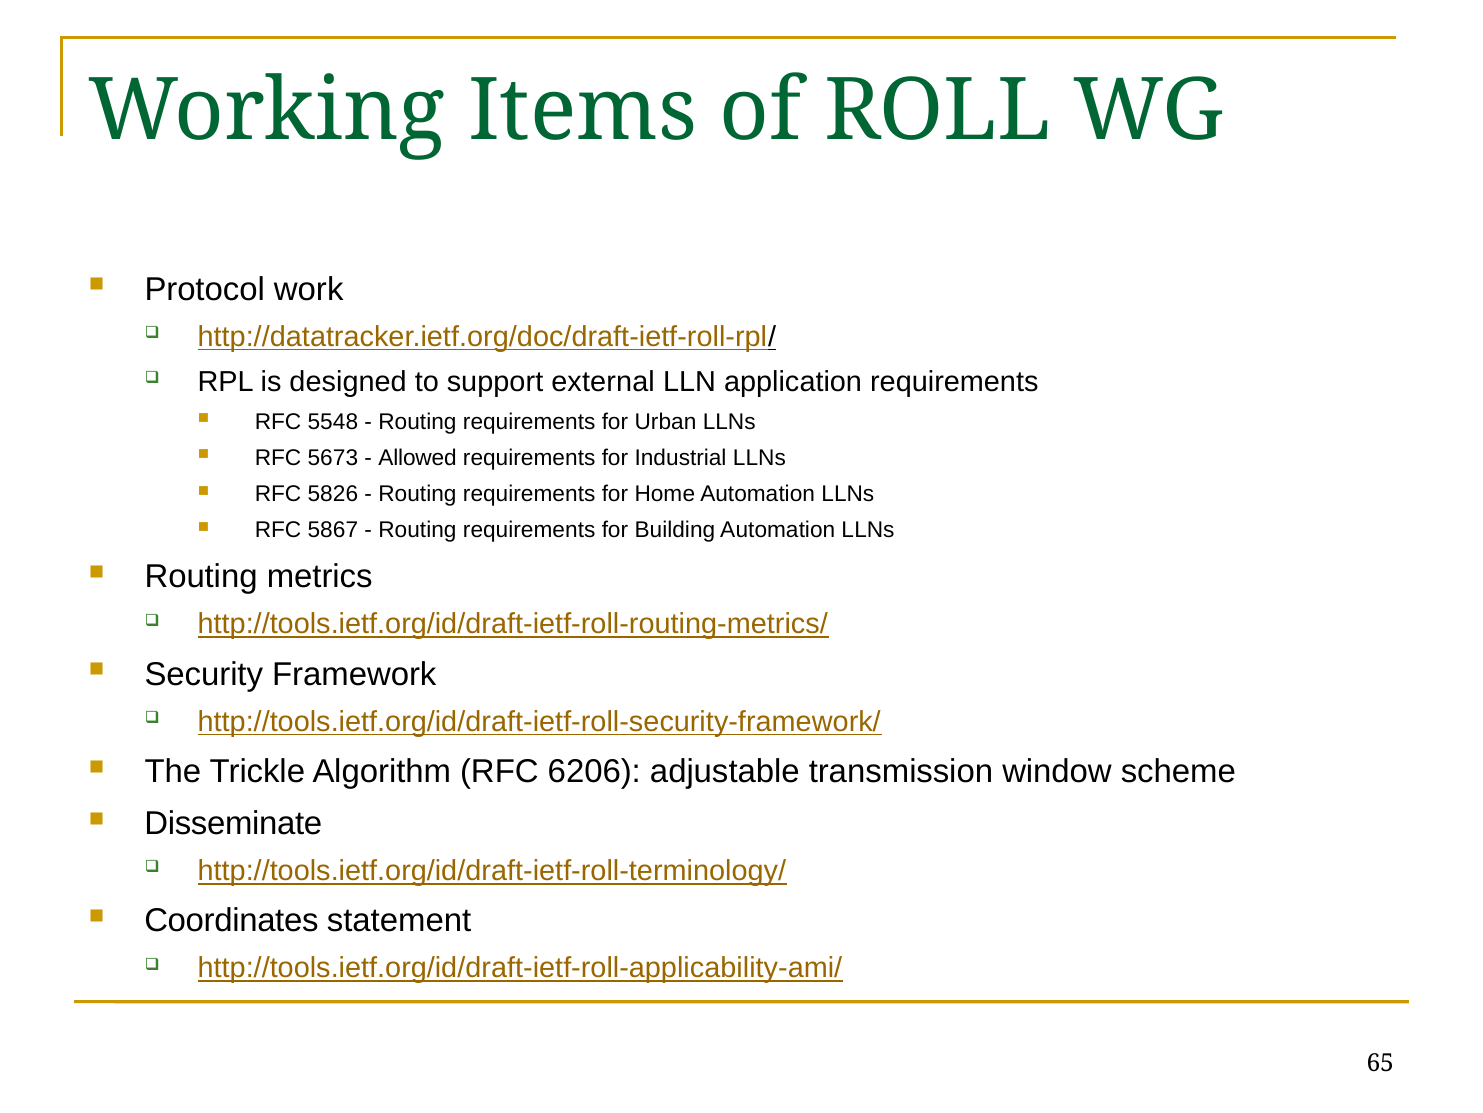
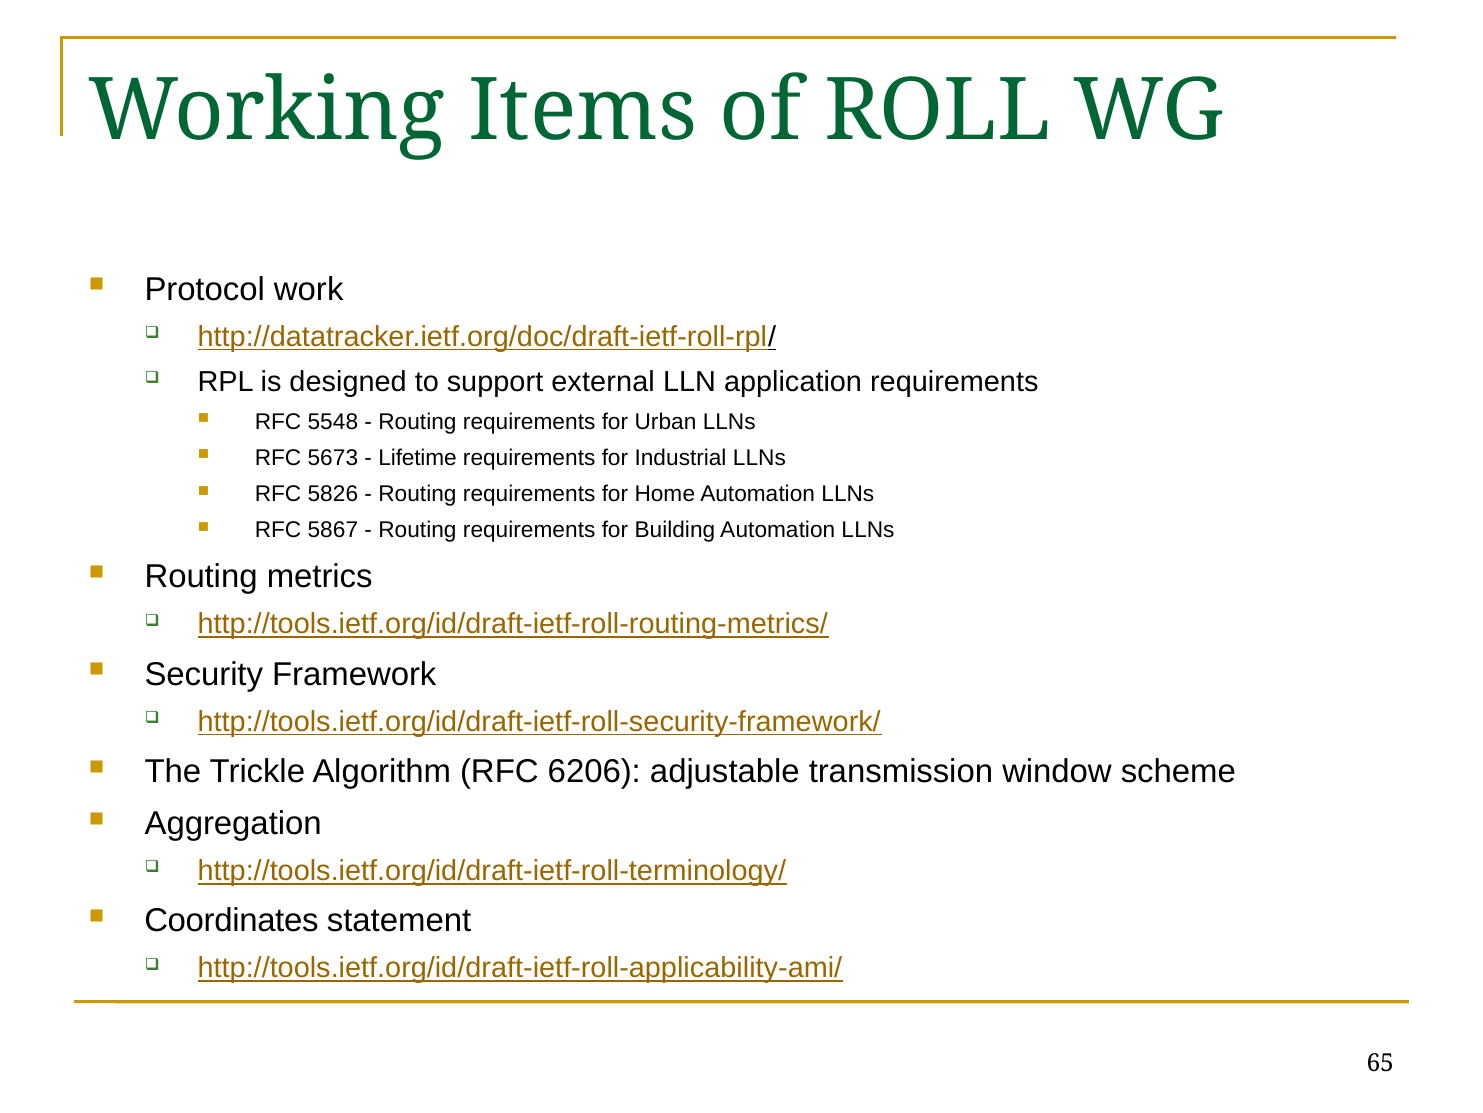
Allowed: Allowed -> Lifetime
Disseminate: Disseminate -> Aggregation
